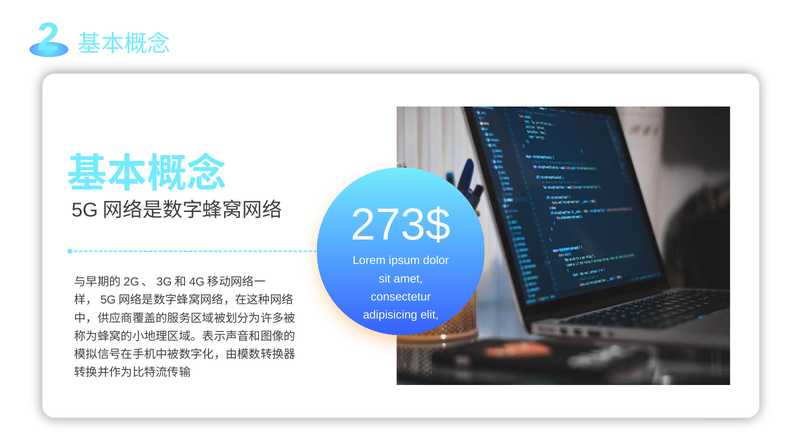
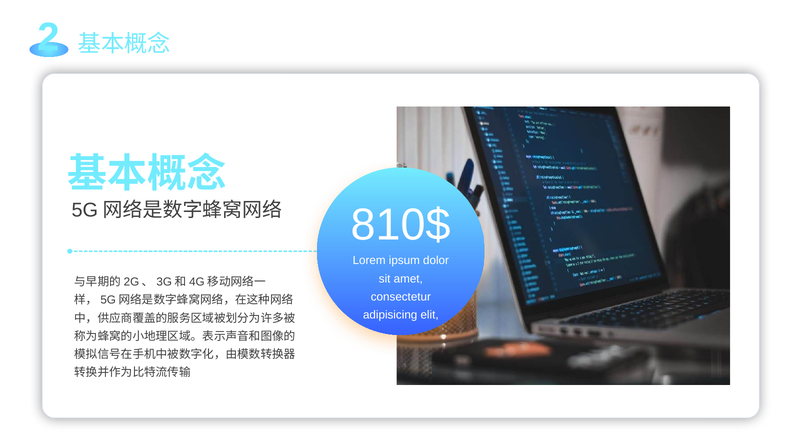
273$: 273$ -> 810$
